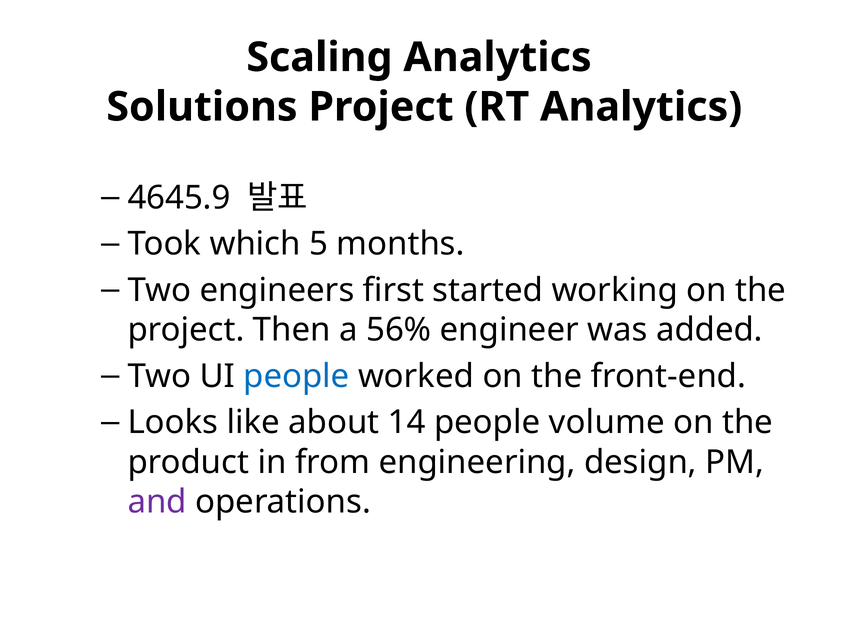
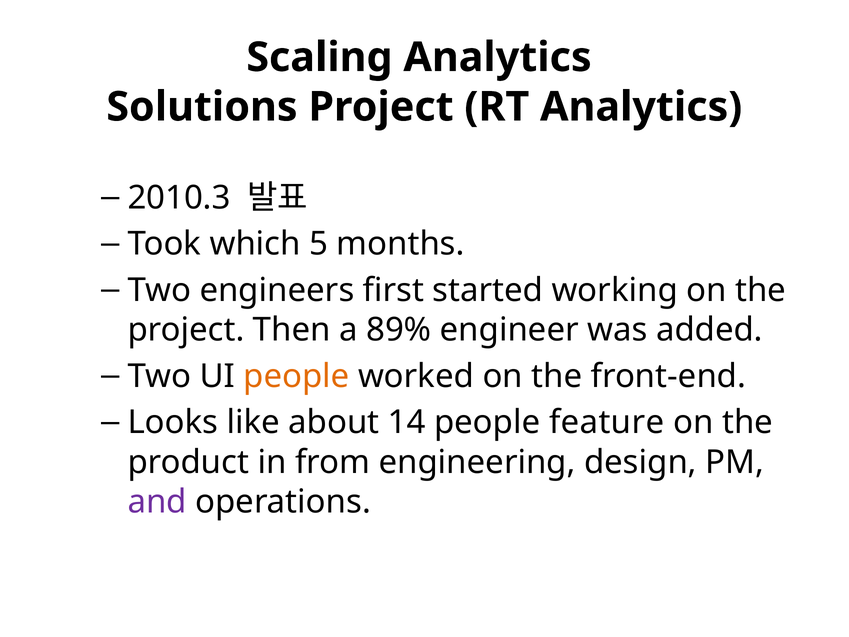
4645.9: 4645.9 -> 2010.3
56%: 56% -> 89%
people at (296, 376) colour: blue -> orange
volume: volume -> feature
